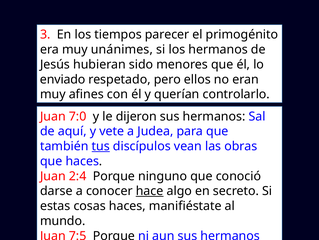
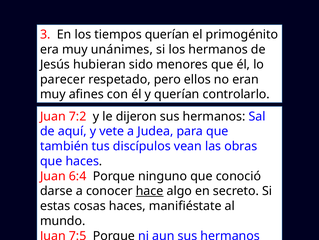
tiempos parecer: parecer -> querían
enviado: enviado -> parecer
7:0: 7:0 -> 7:2
tus underline: present -> none
2:4: 2:4 -> 6:4
